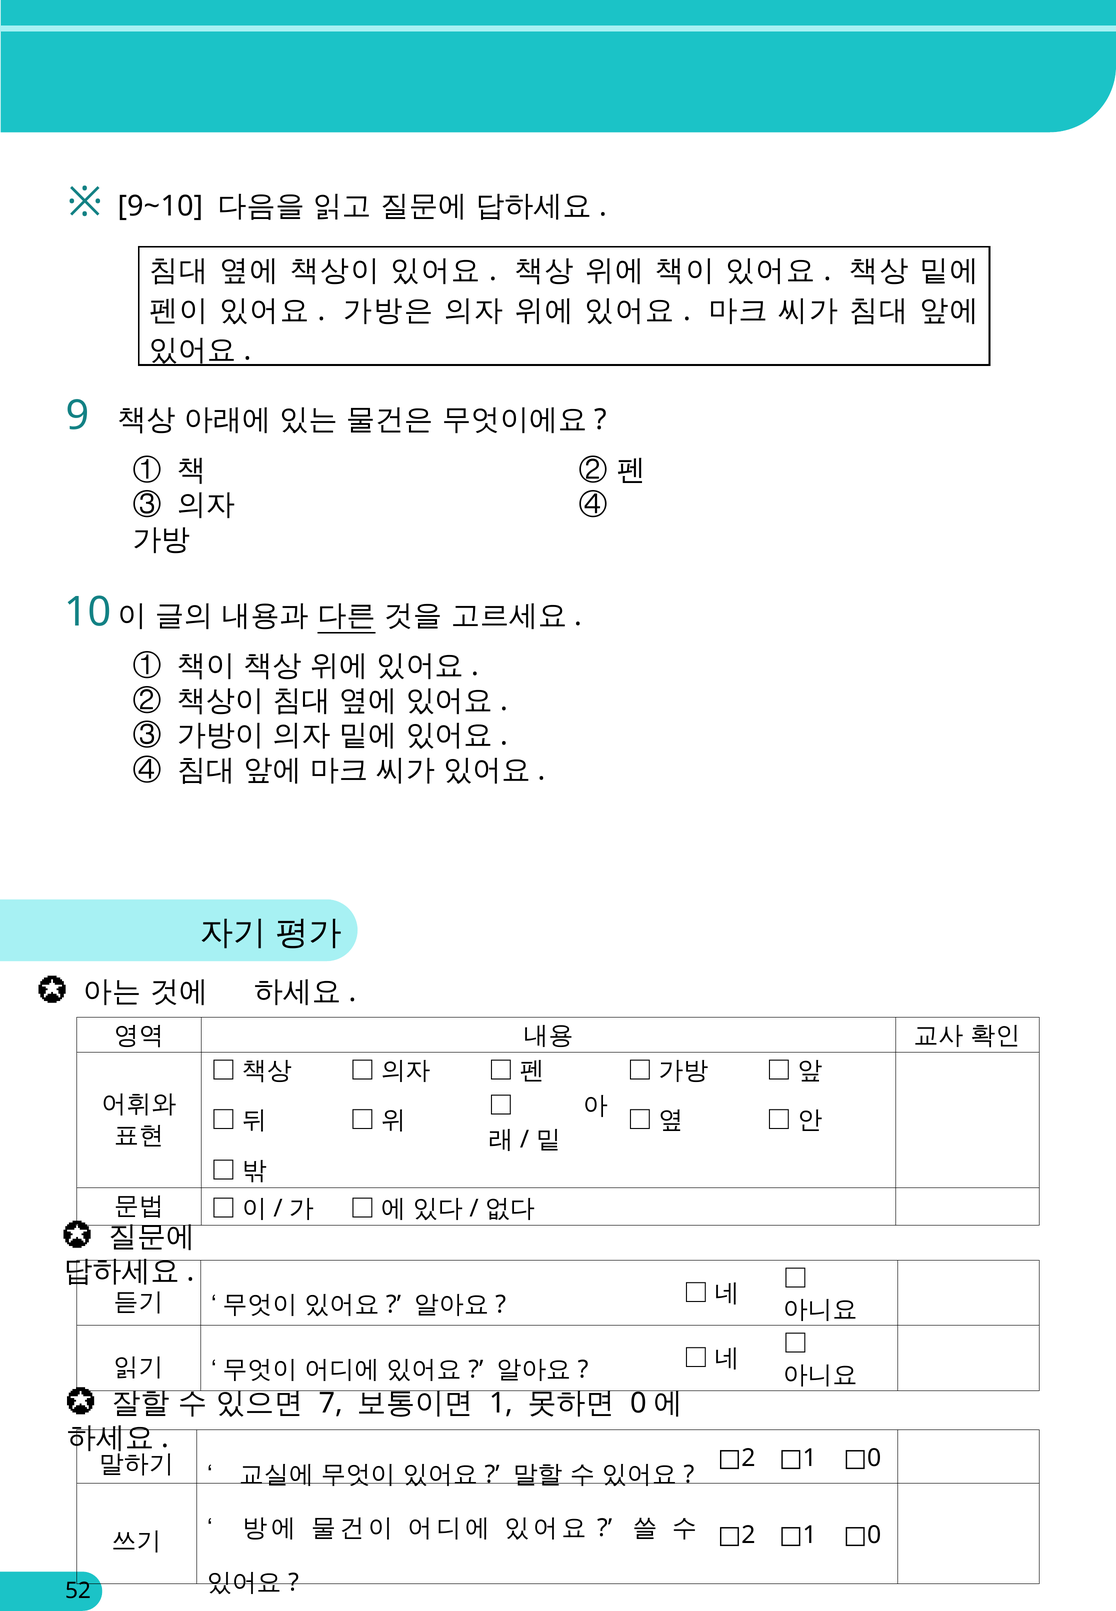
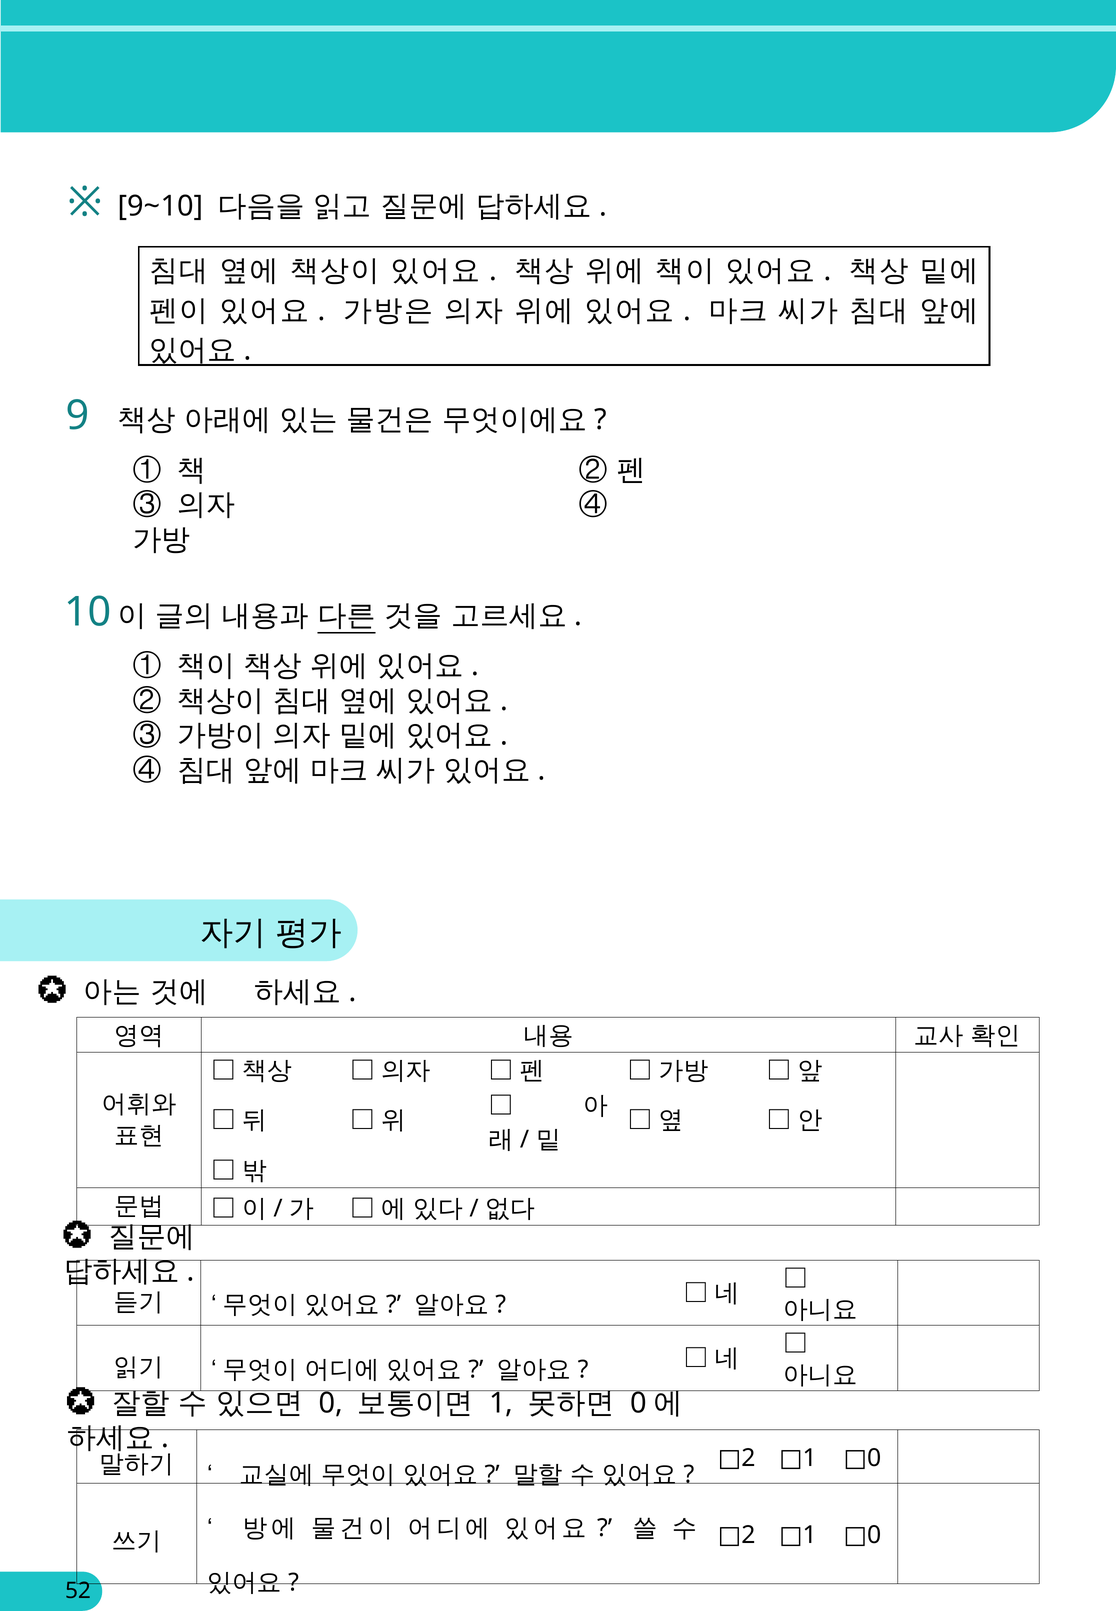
7: 7 -> 0
